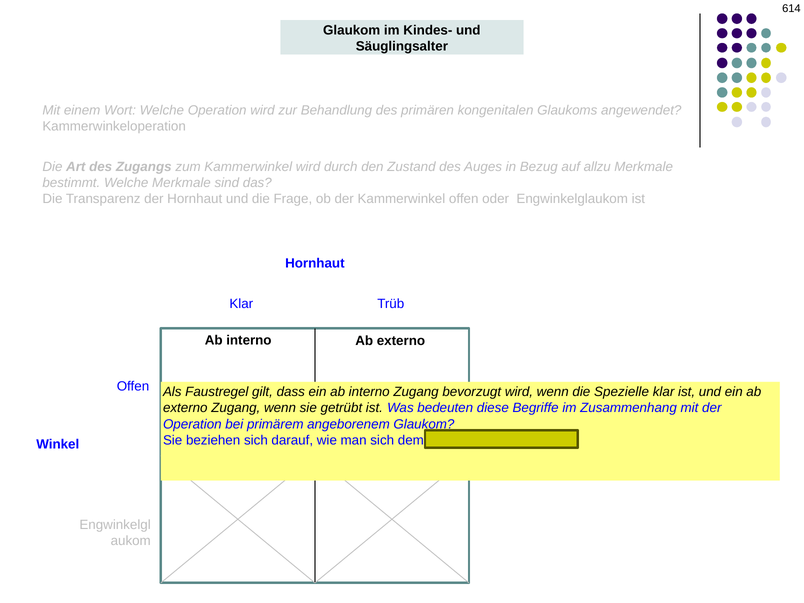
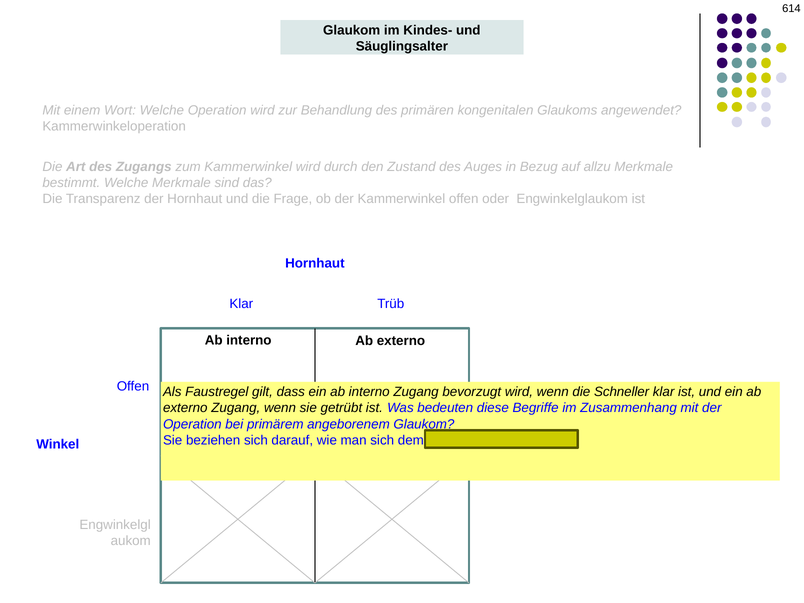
Spezielle: Spezielle -> Schneller
